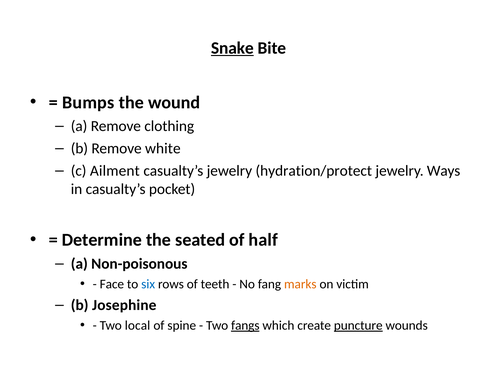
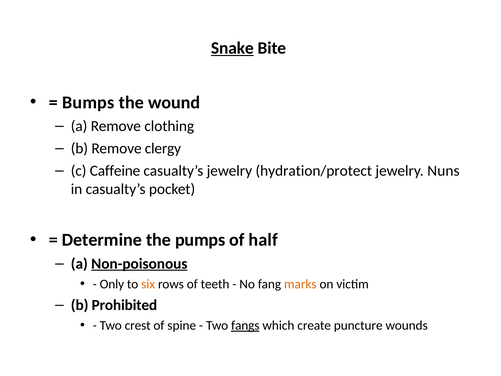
white: white -> clergy
Ailment: Ailment -> Caffeine
Ways: Ways -> Nuns
seated: seated -> pumps
Non-poisonous underline: none -> present
Face: Face -> Only
six colour: blue -> orange
Josephine: Josephine -> Prohibited
local: local -> crest
puncture underline: present -> none
